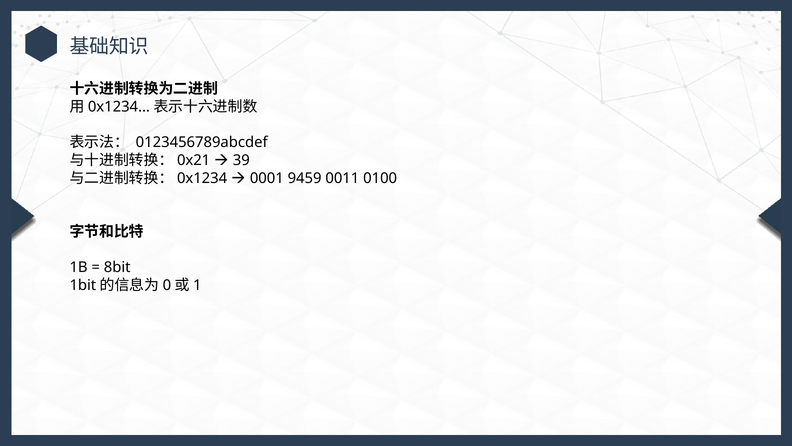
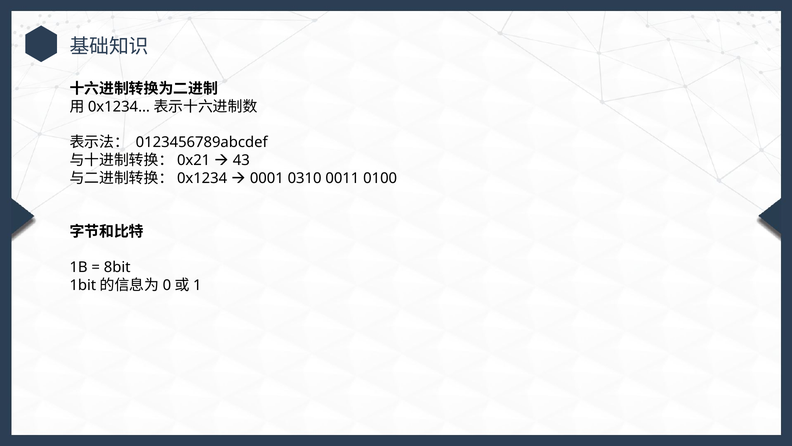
39: 39 -> 43
9459: 9459 -> 0310
